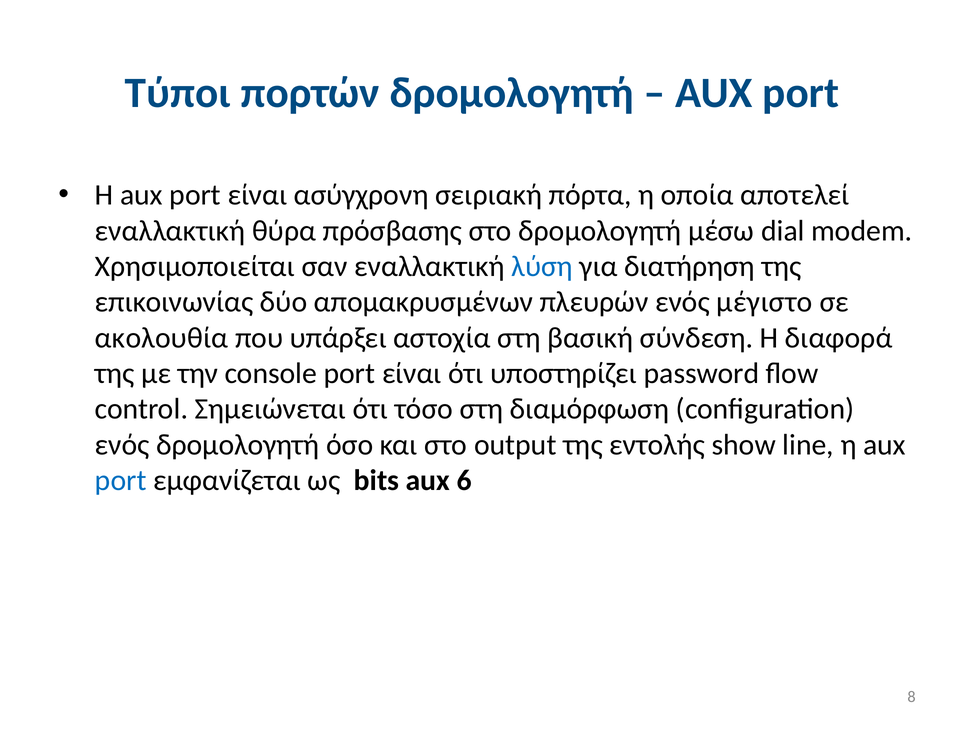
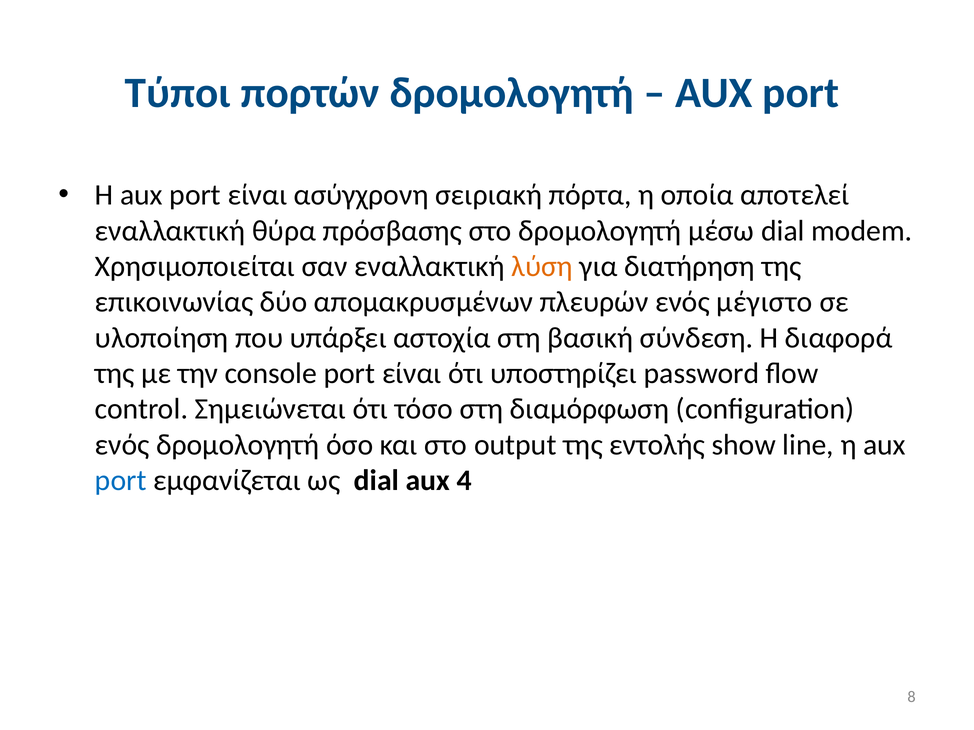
λύση colour: blue -> orange
ακολουθία: ακολουθία -> υλοποίηση
ως bits: bits -> dial
6: 6 -> 4
